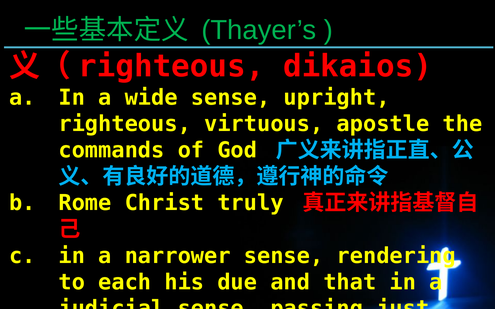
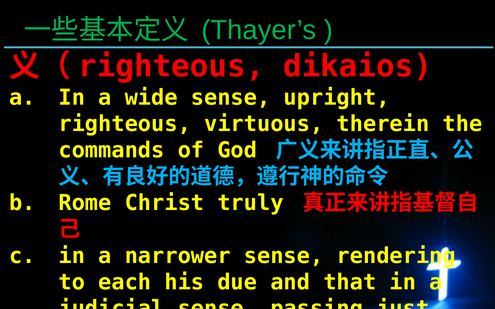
apostle: apostle -> therein
